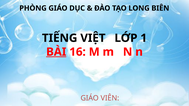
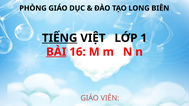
TIẾNG underline: none -> present
